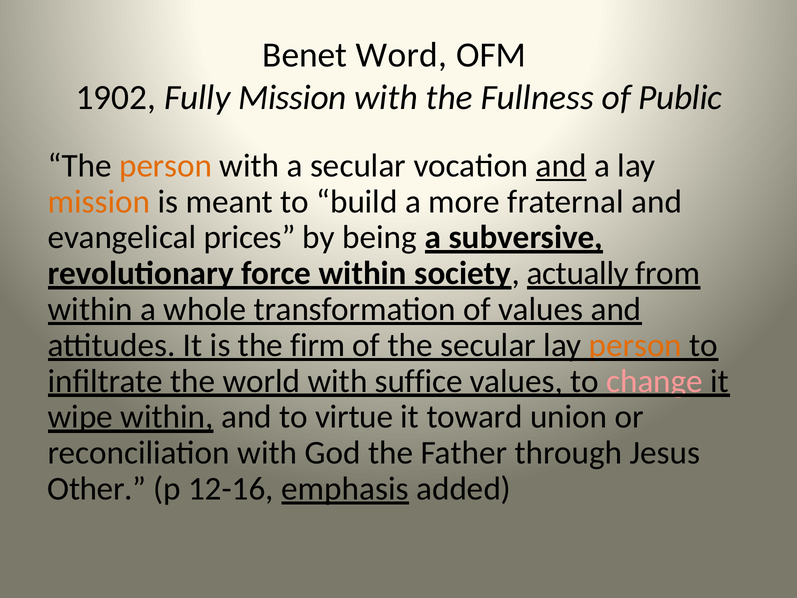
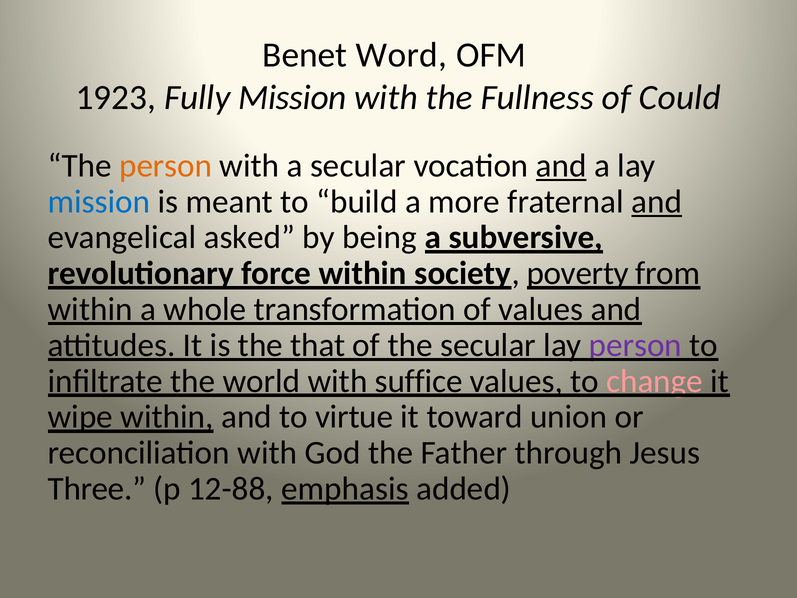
1902: 1902 -> 1923
Public: Public -> Could
mission at (99, 202) colour: orange -> blue
and at (657, 202) underline: none -> present
prices: prices -> asked
actually: actually -> poverty
firm: firm -> that
person at (635, 345) colour: orange -> purple
Other: Other -> Three
12-16: 12-16 -> 12-88
